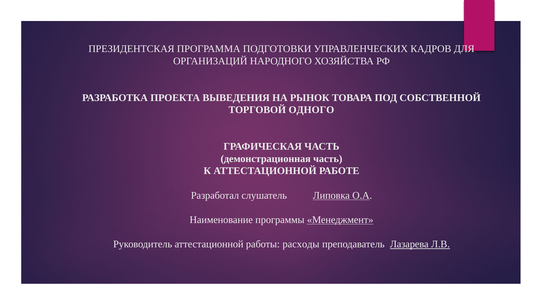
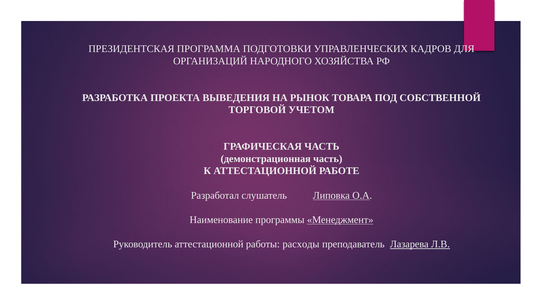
ОДНОГО: ОДНОГО -> УЧЕТОМ
